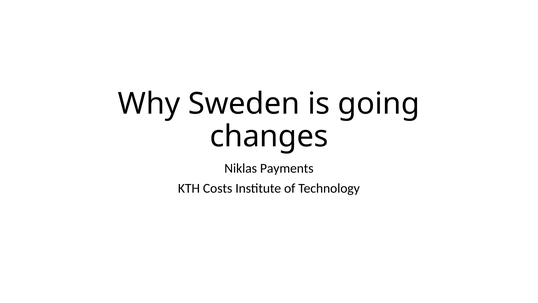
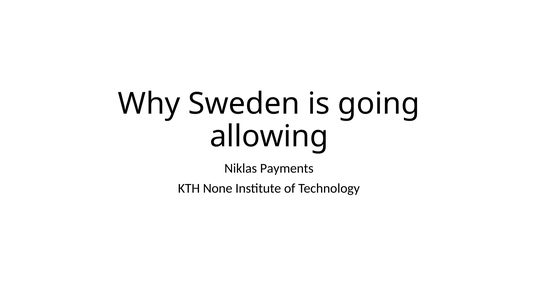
changes: changes -> allowing
Costs: Costs -> None
